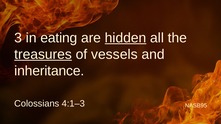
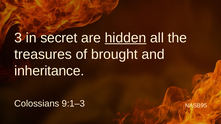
eating: eating -> secret
treasures underline: present -> none
vessels: vessels -> brought
4:1–3: 4:1–3 -> 9:1–3
